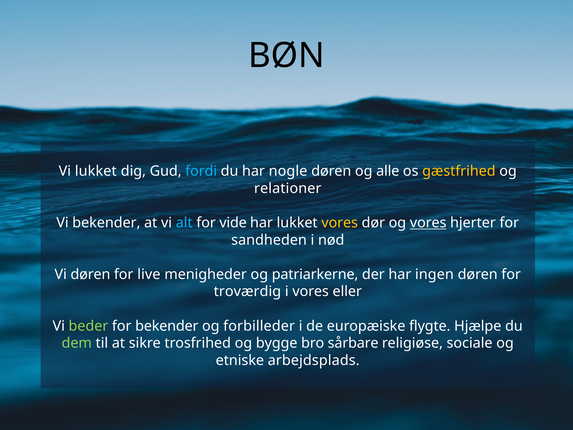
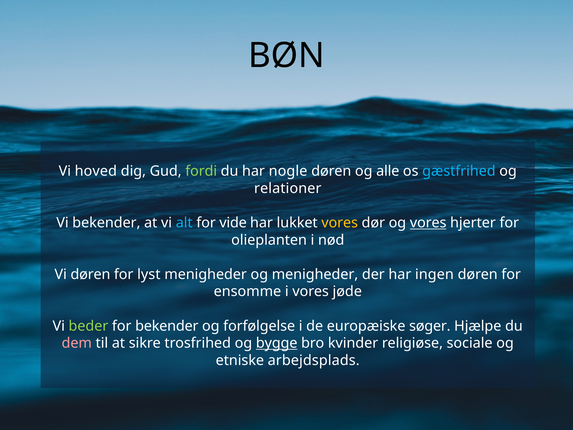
Vi lukket: lukket -> hoved
fordi colour: light blue -> light green
gæstfrihed colour: yellow -> light blue
sandheden: sandheden -> olieplanten
live: live -> lyst
og patriarkerne: patriarkerne -> menigheder
troværdig: troværdig -> ensomme
eller: eller -> jøde
forbilleder: forbilleder -> forfølgelse
flygte: flygte -> søger
dem colour: light green -> pink
bygge underline: none -> present
sårbare: sårbare -> kvinder
